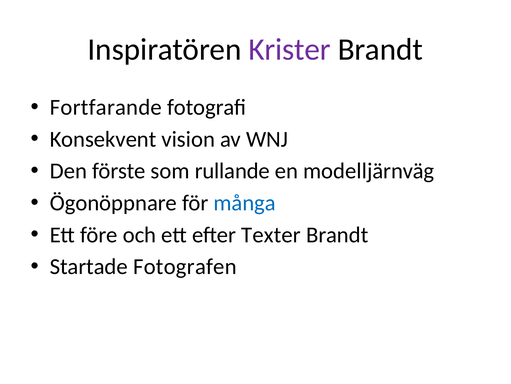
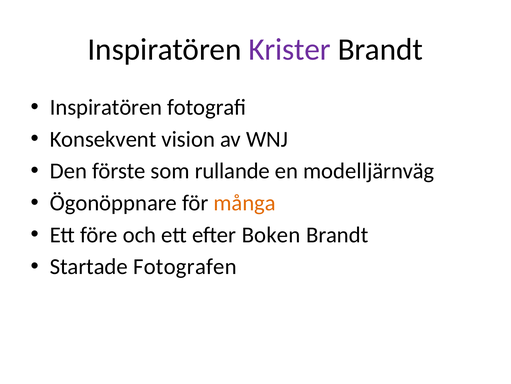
Fortfarande at (106, 107): Fortfarande -> Inspiratören
många colour: blue -> orange
Texter: Texter -> Boken
